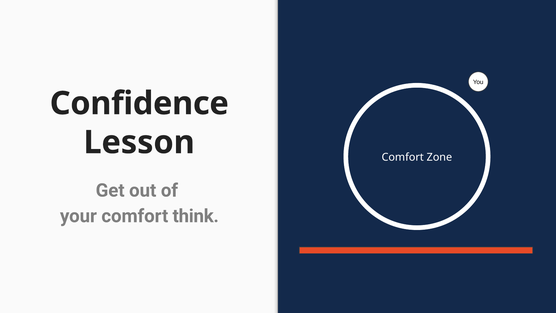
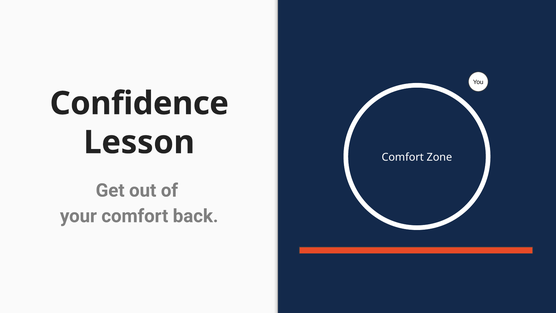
think: think -> back
